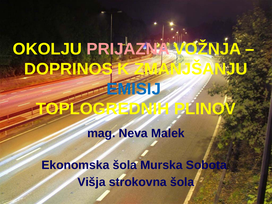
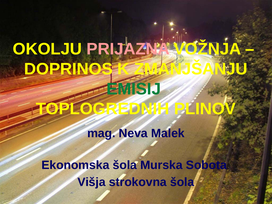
EMISIJ colour: blue -> green
